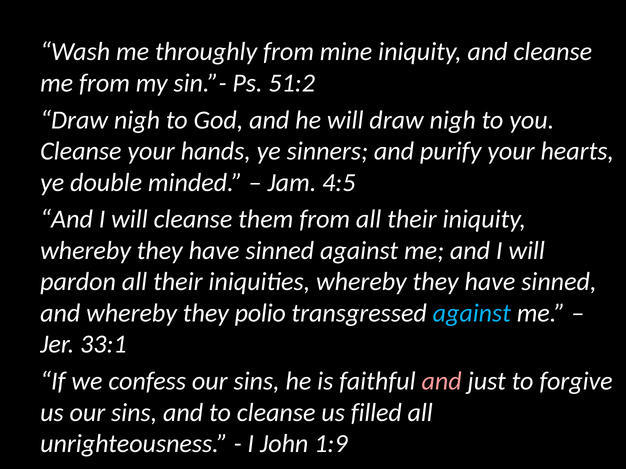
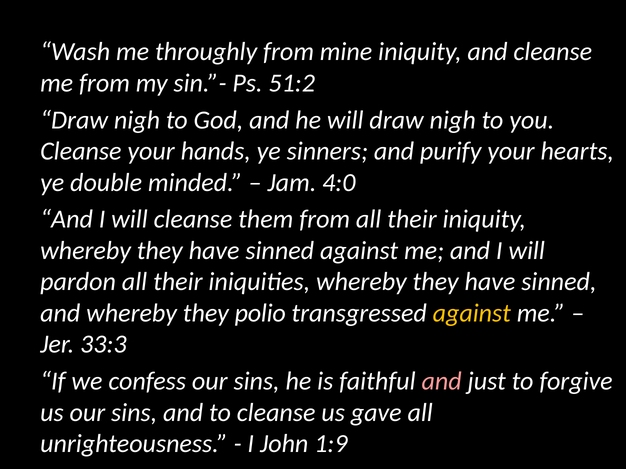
4:5: 4:5 -> 4:0
against at (472, 313) colour: light blue -> yellow
33:1: 33:1 -> 33:3
filled: filled -> gave
